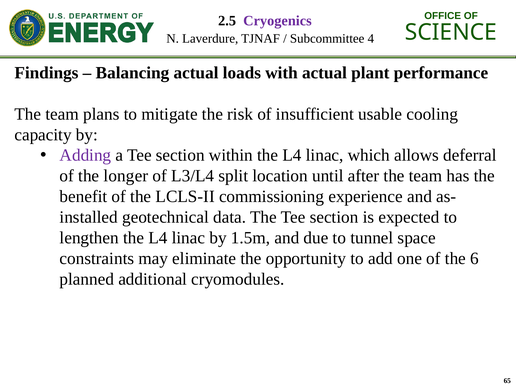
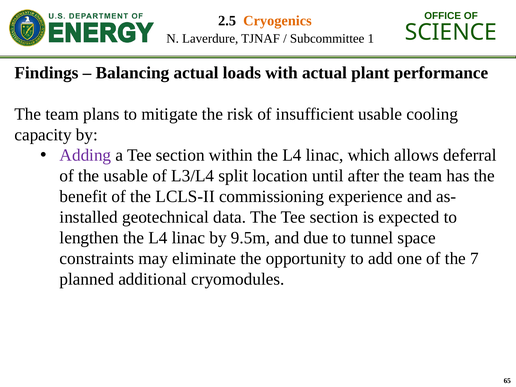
Cryogenics colour: purple -> orange
4: 4 -> 1
the longer: longer -> usable
1.5m: 1.5m -> 9.5m
6: 6 -> 7
